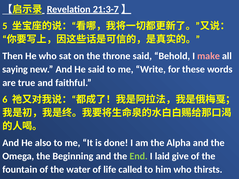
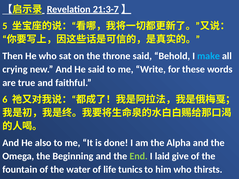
make colour: pink -> light blue
saying: saying -> crying
called: called -> tunics
